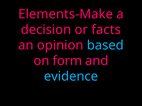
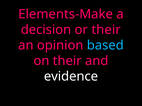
or facts: facts -> their
on form: form -> their
evidence colour: light blue -> white
